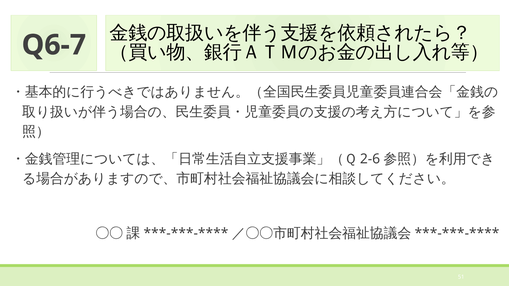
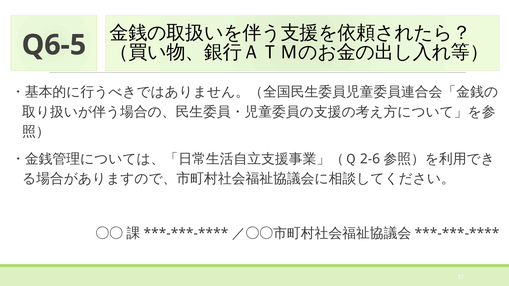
Q6-7: Q6-7 -> Q6-5
